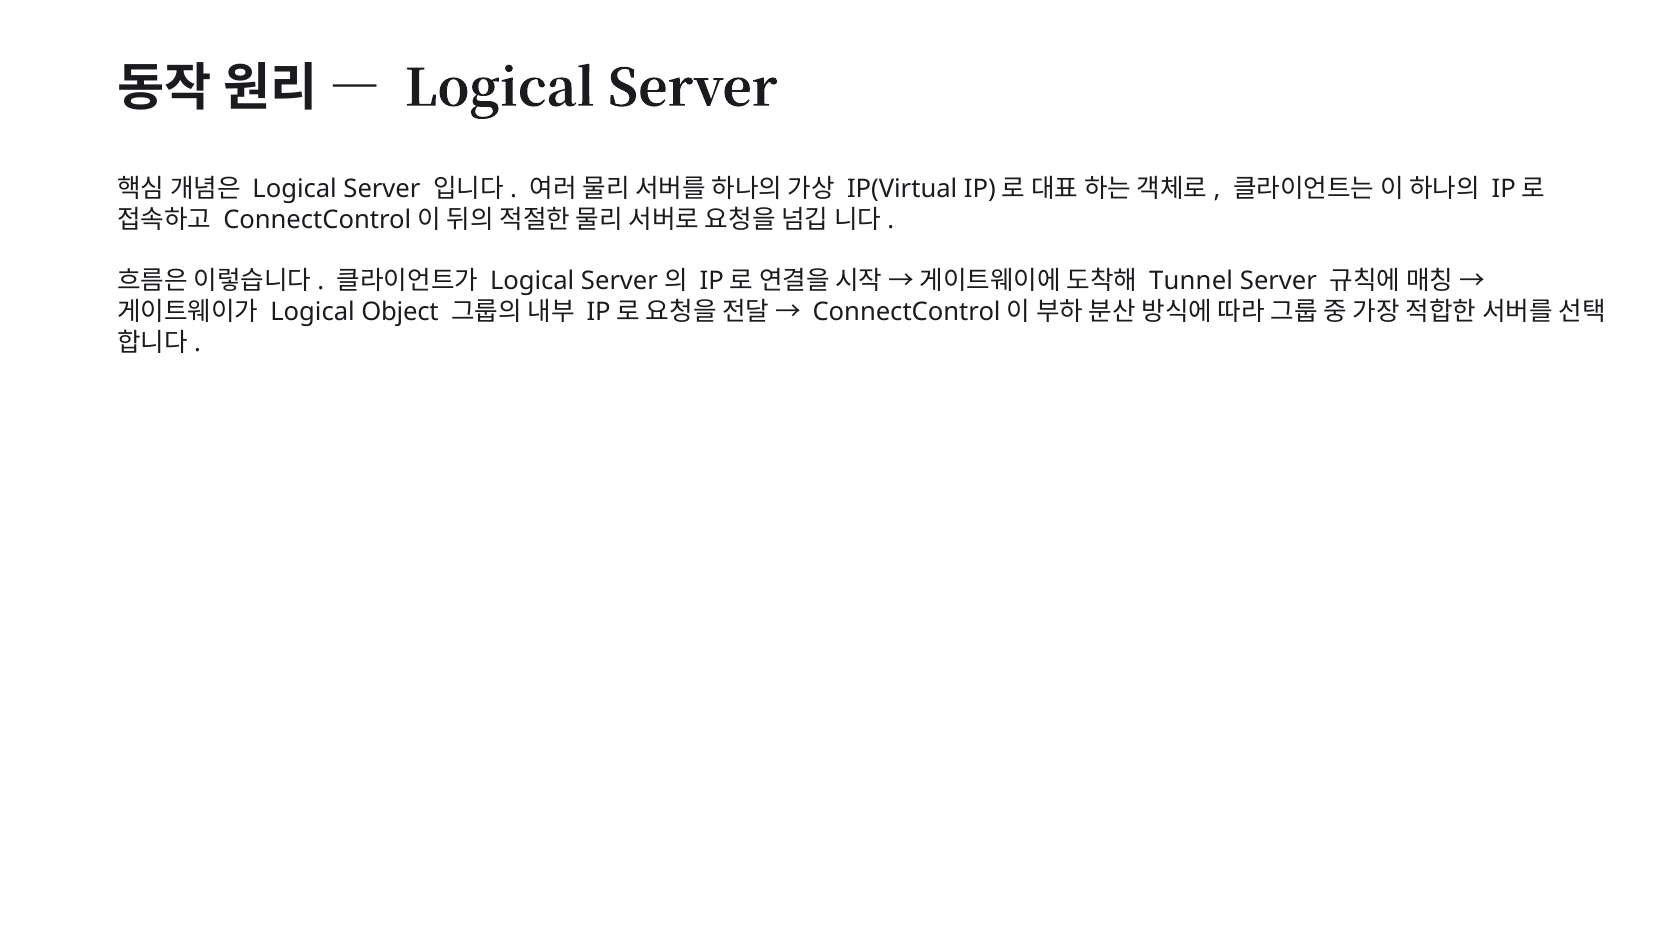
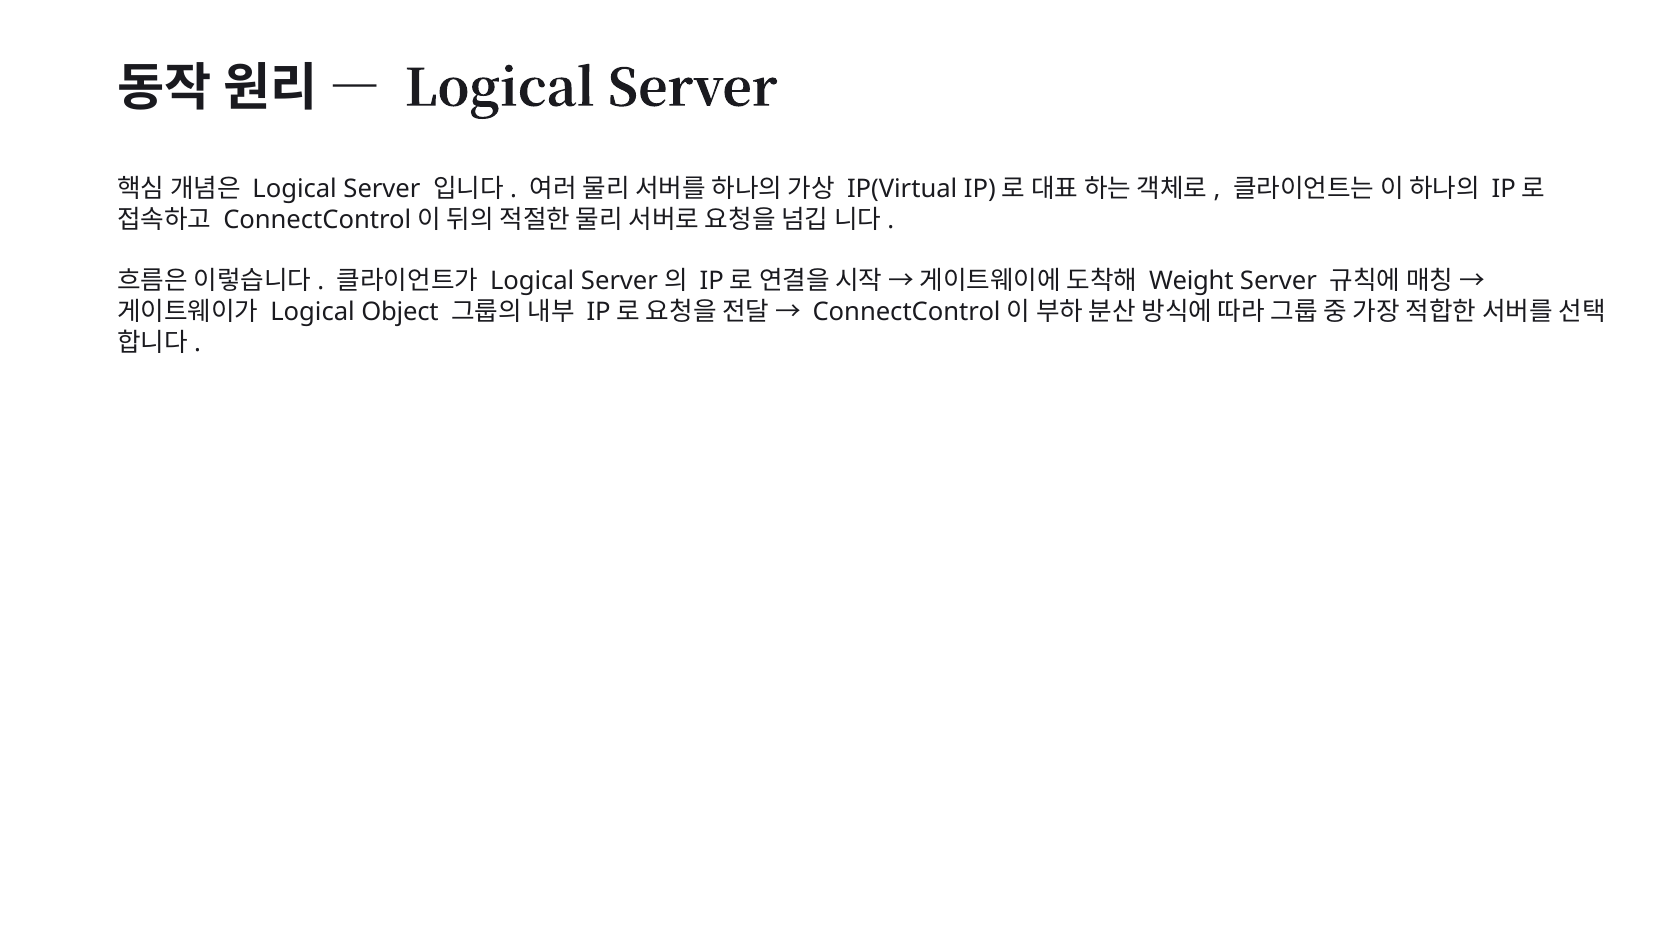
Tunnel: Tunnel -> Weight
